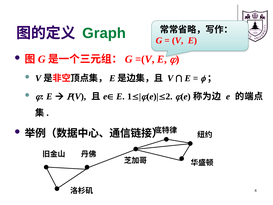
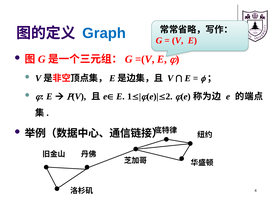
Graph colour: green -> blue
